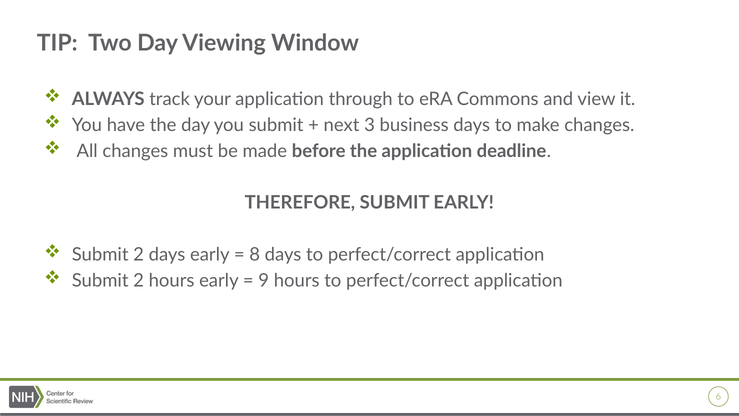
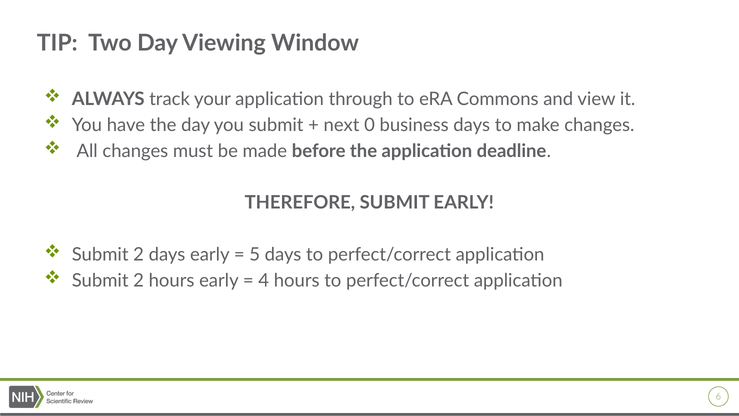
3: 3 -> 0
8: 8 -> 5
9: 9 -> 4
